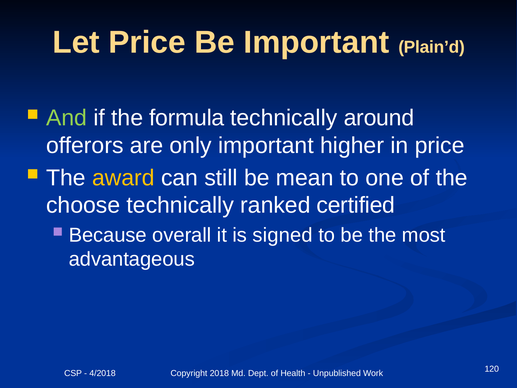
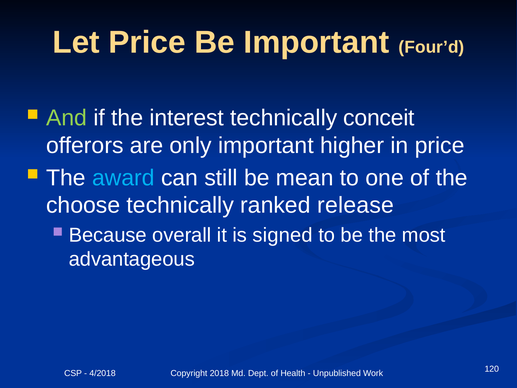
Plain’d: Plain’d -> Four’d
formula: formula -> interest
around: around -> conceit
award colour: yellow -> light blue
certified: certified -> release
